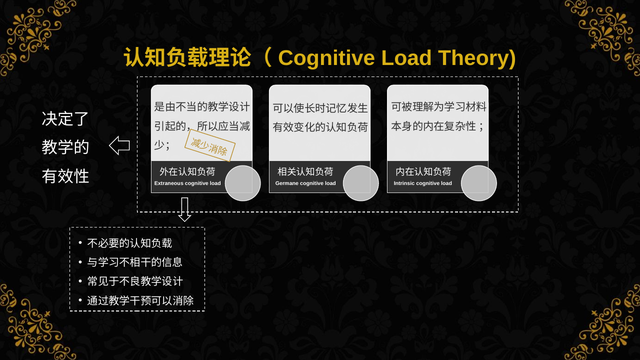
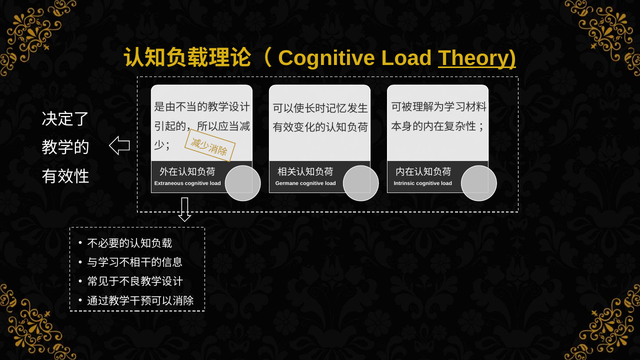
Theory underline: none -> present
